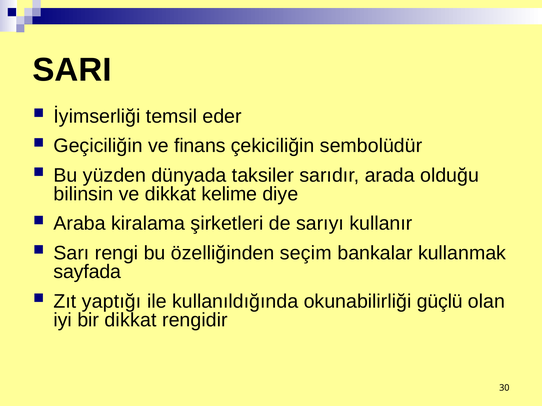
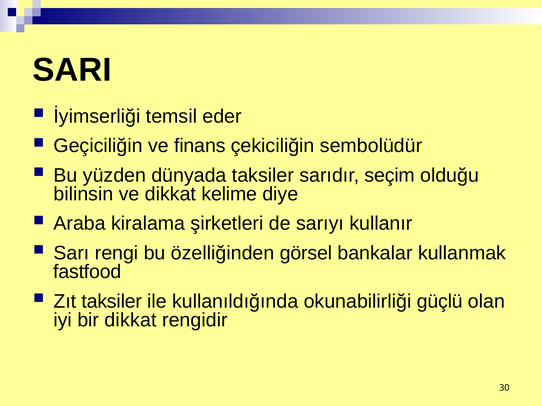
arada: arada -> seçim
seçim: seçim -> görsel
sayfada: sayfada -> fastfood
Zıt yaptığı: yaptığı -> taksiler
